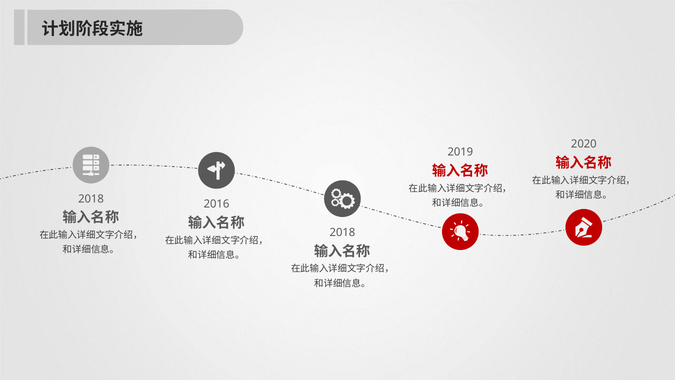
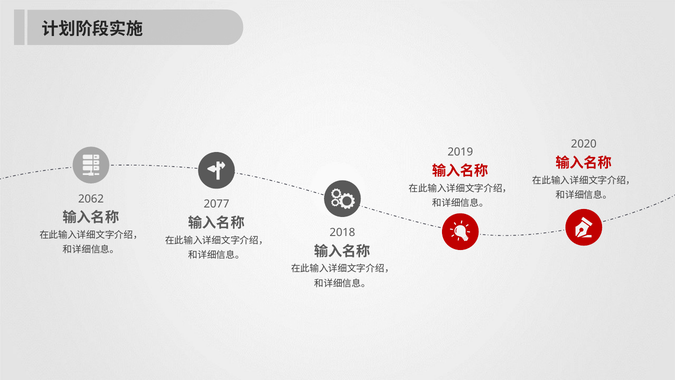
2018 at (91, 199): 2018 -> 2062
2016: 2016 -> 2077
